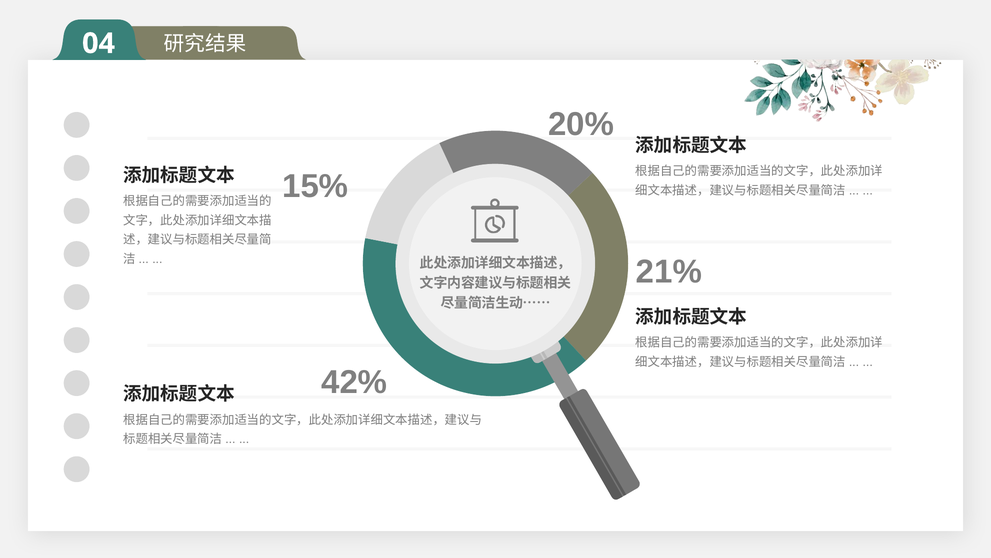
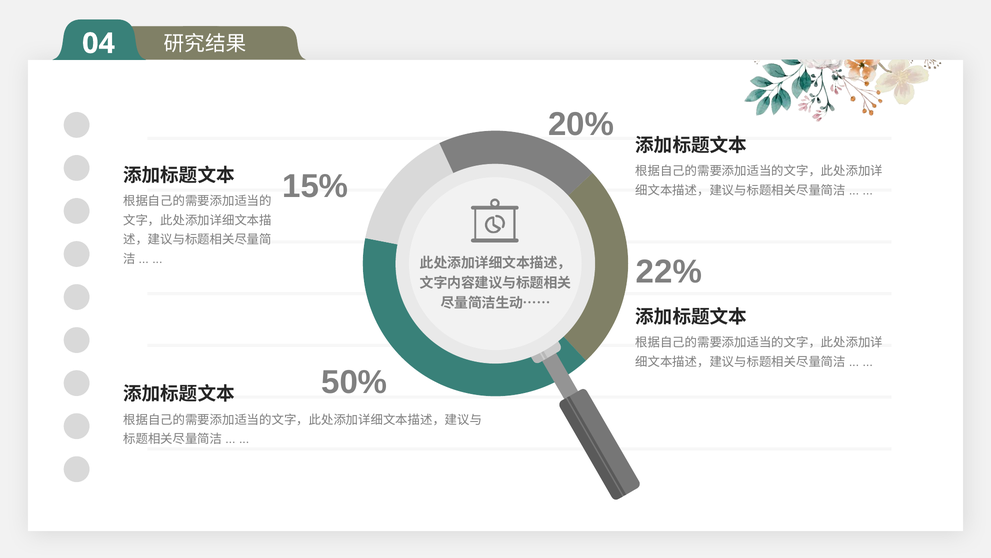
21%: 21% -> 22%
42%: 42% -> 50%
